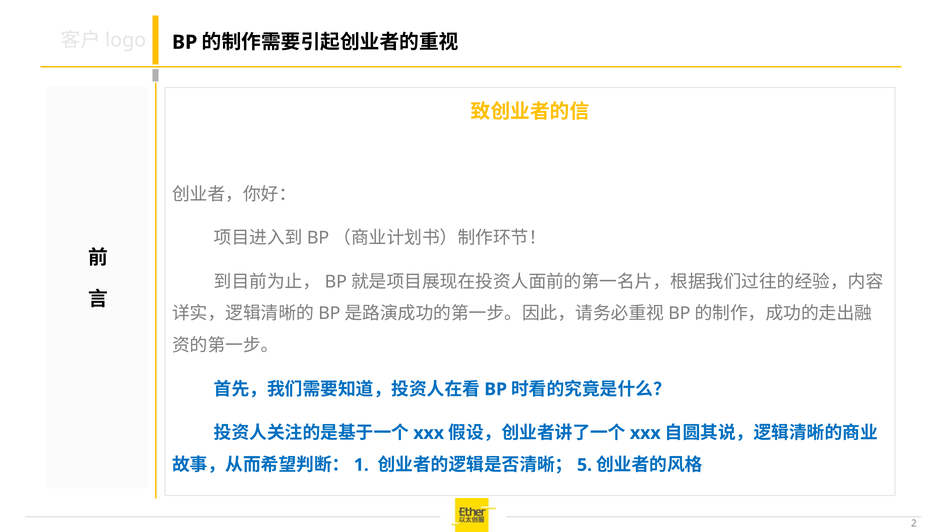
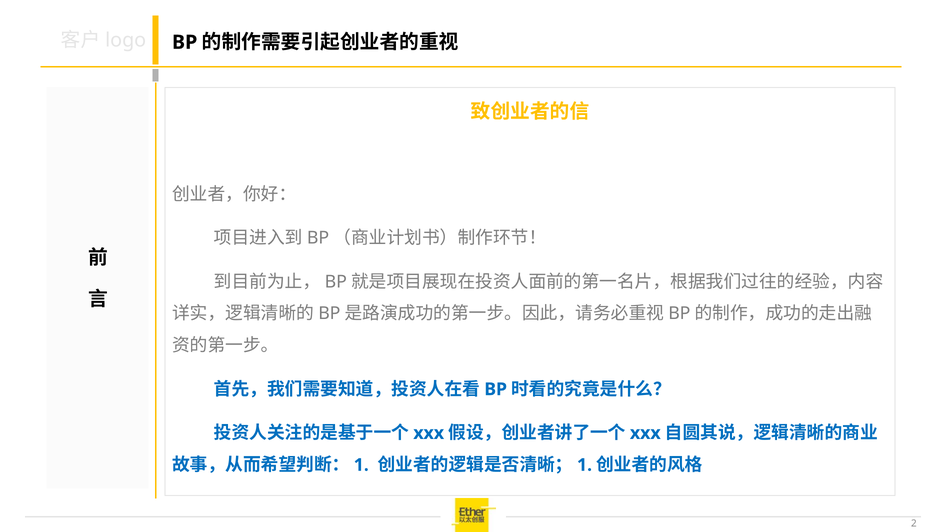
5 at (585, 465): 5 -> 1
